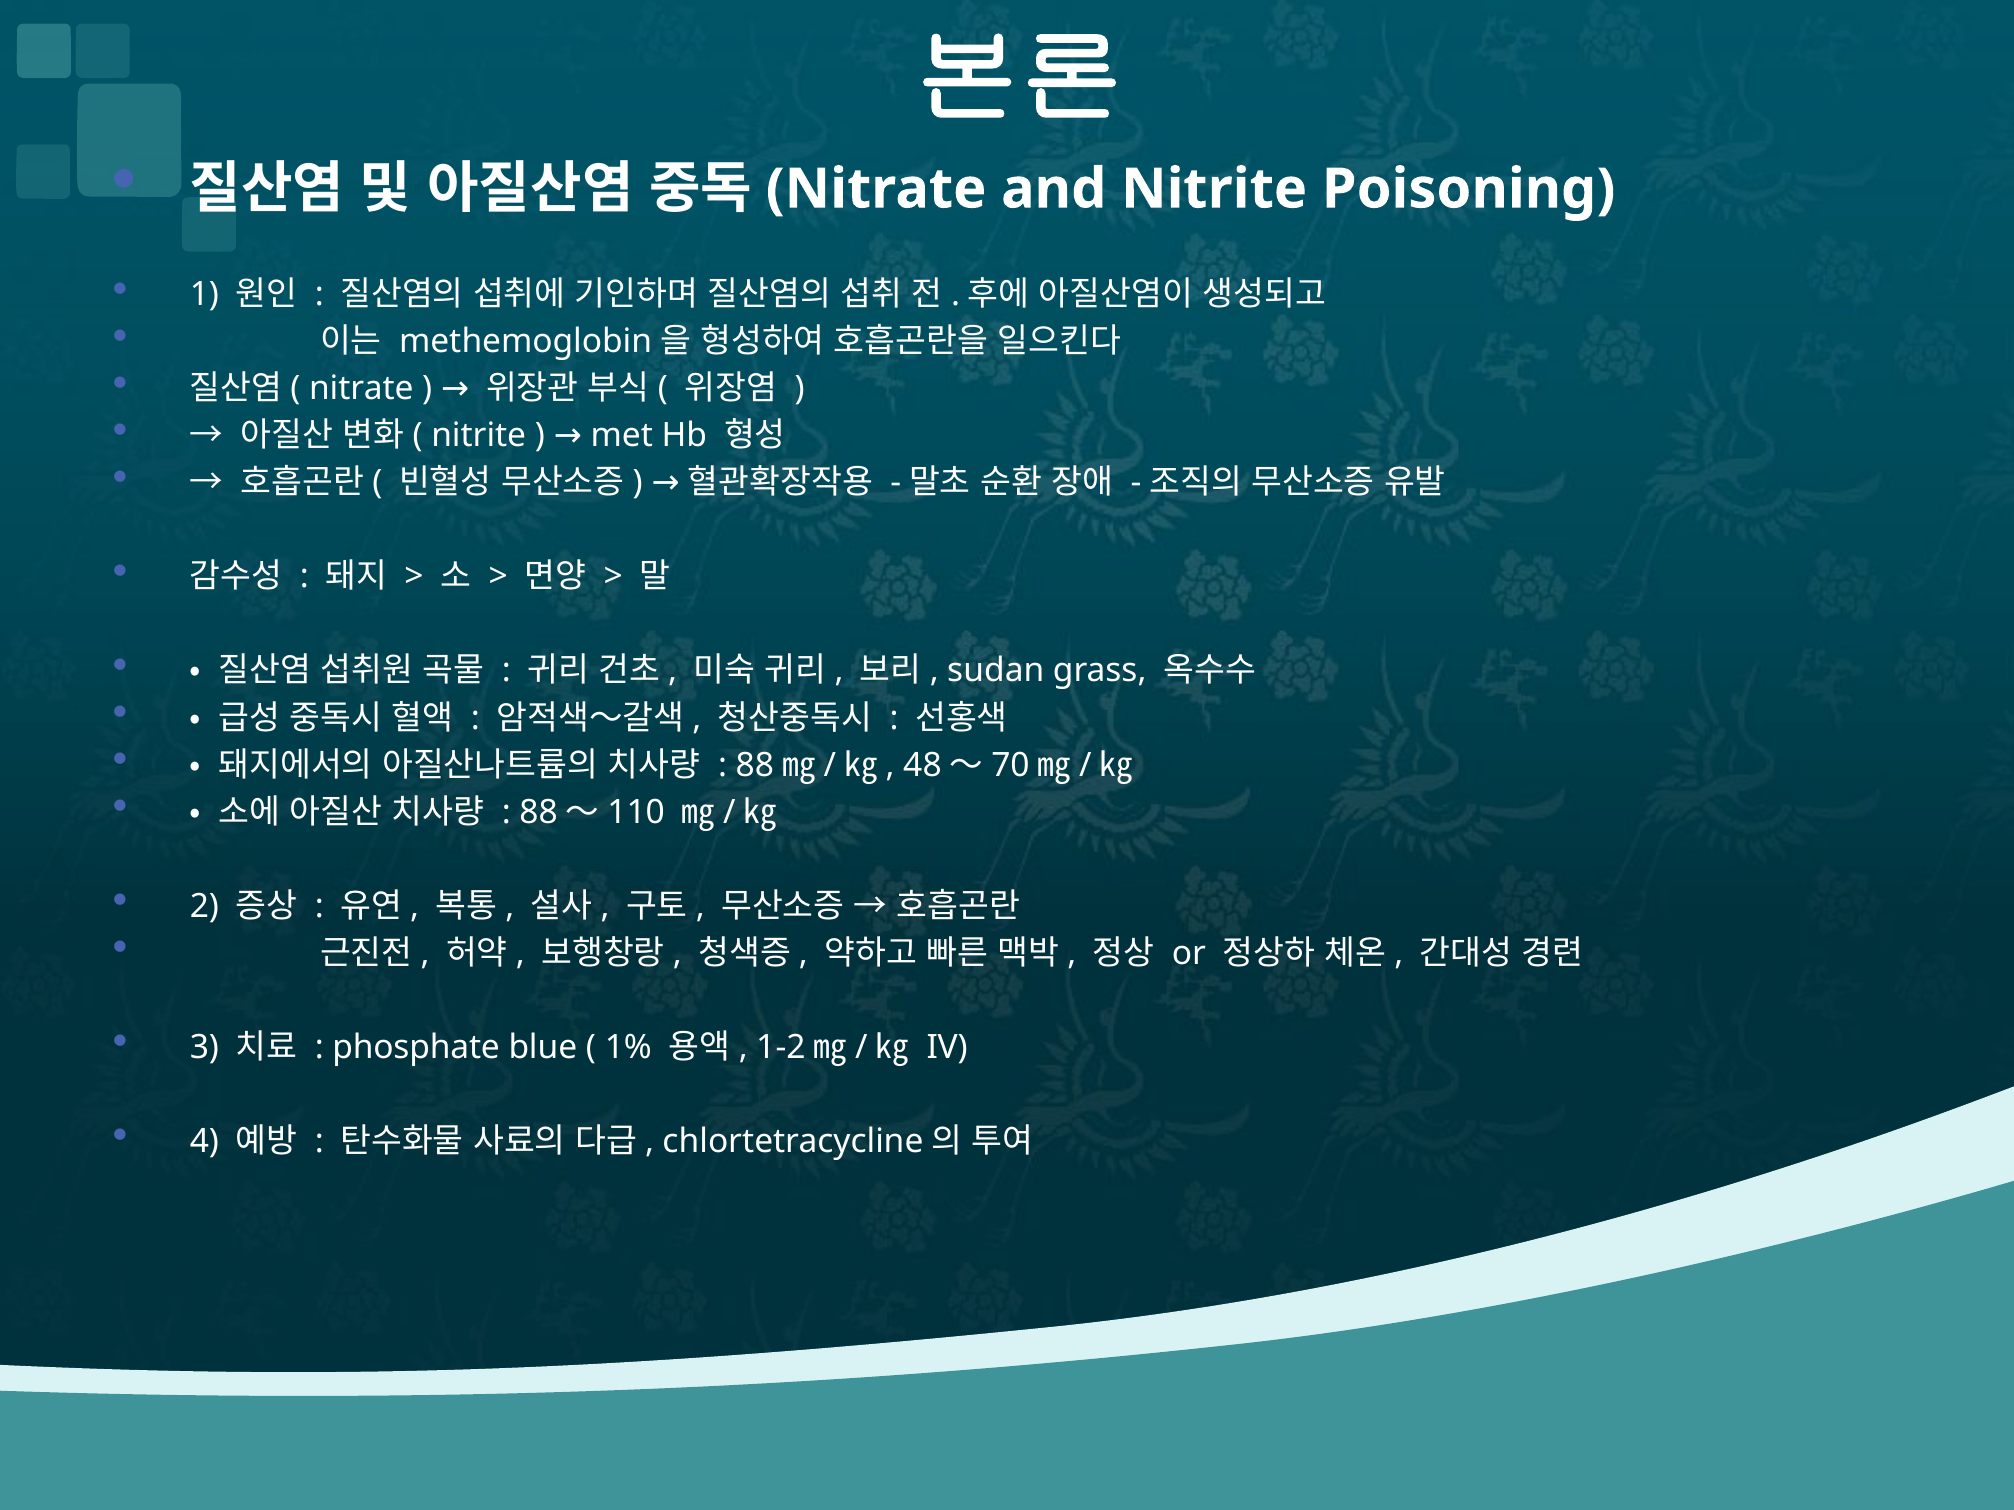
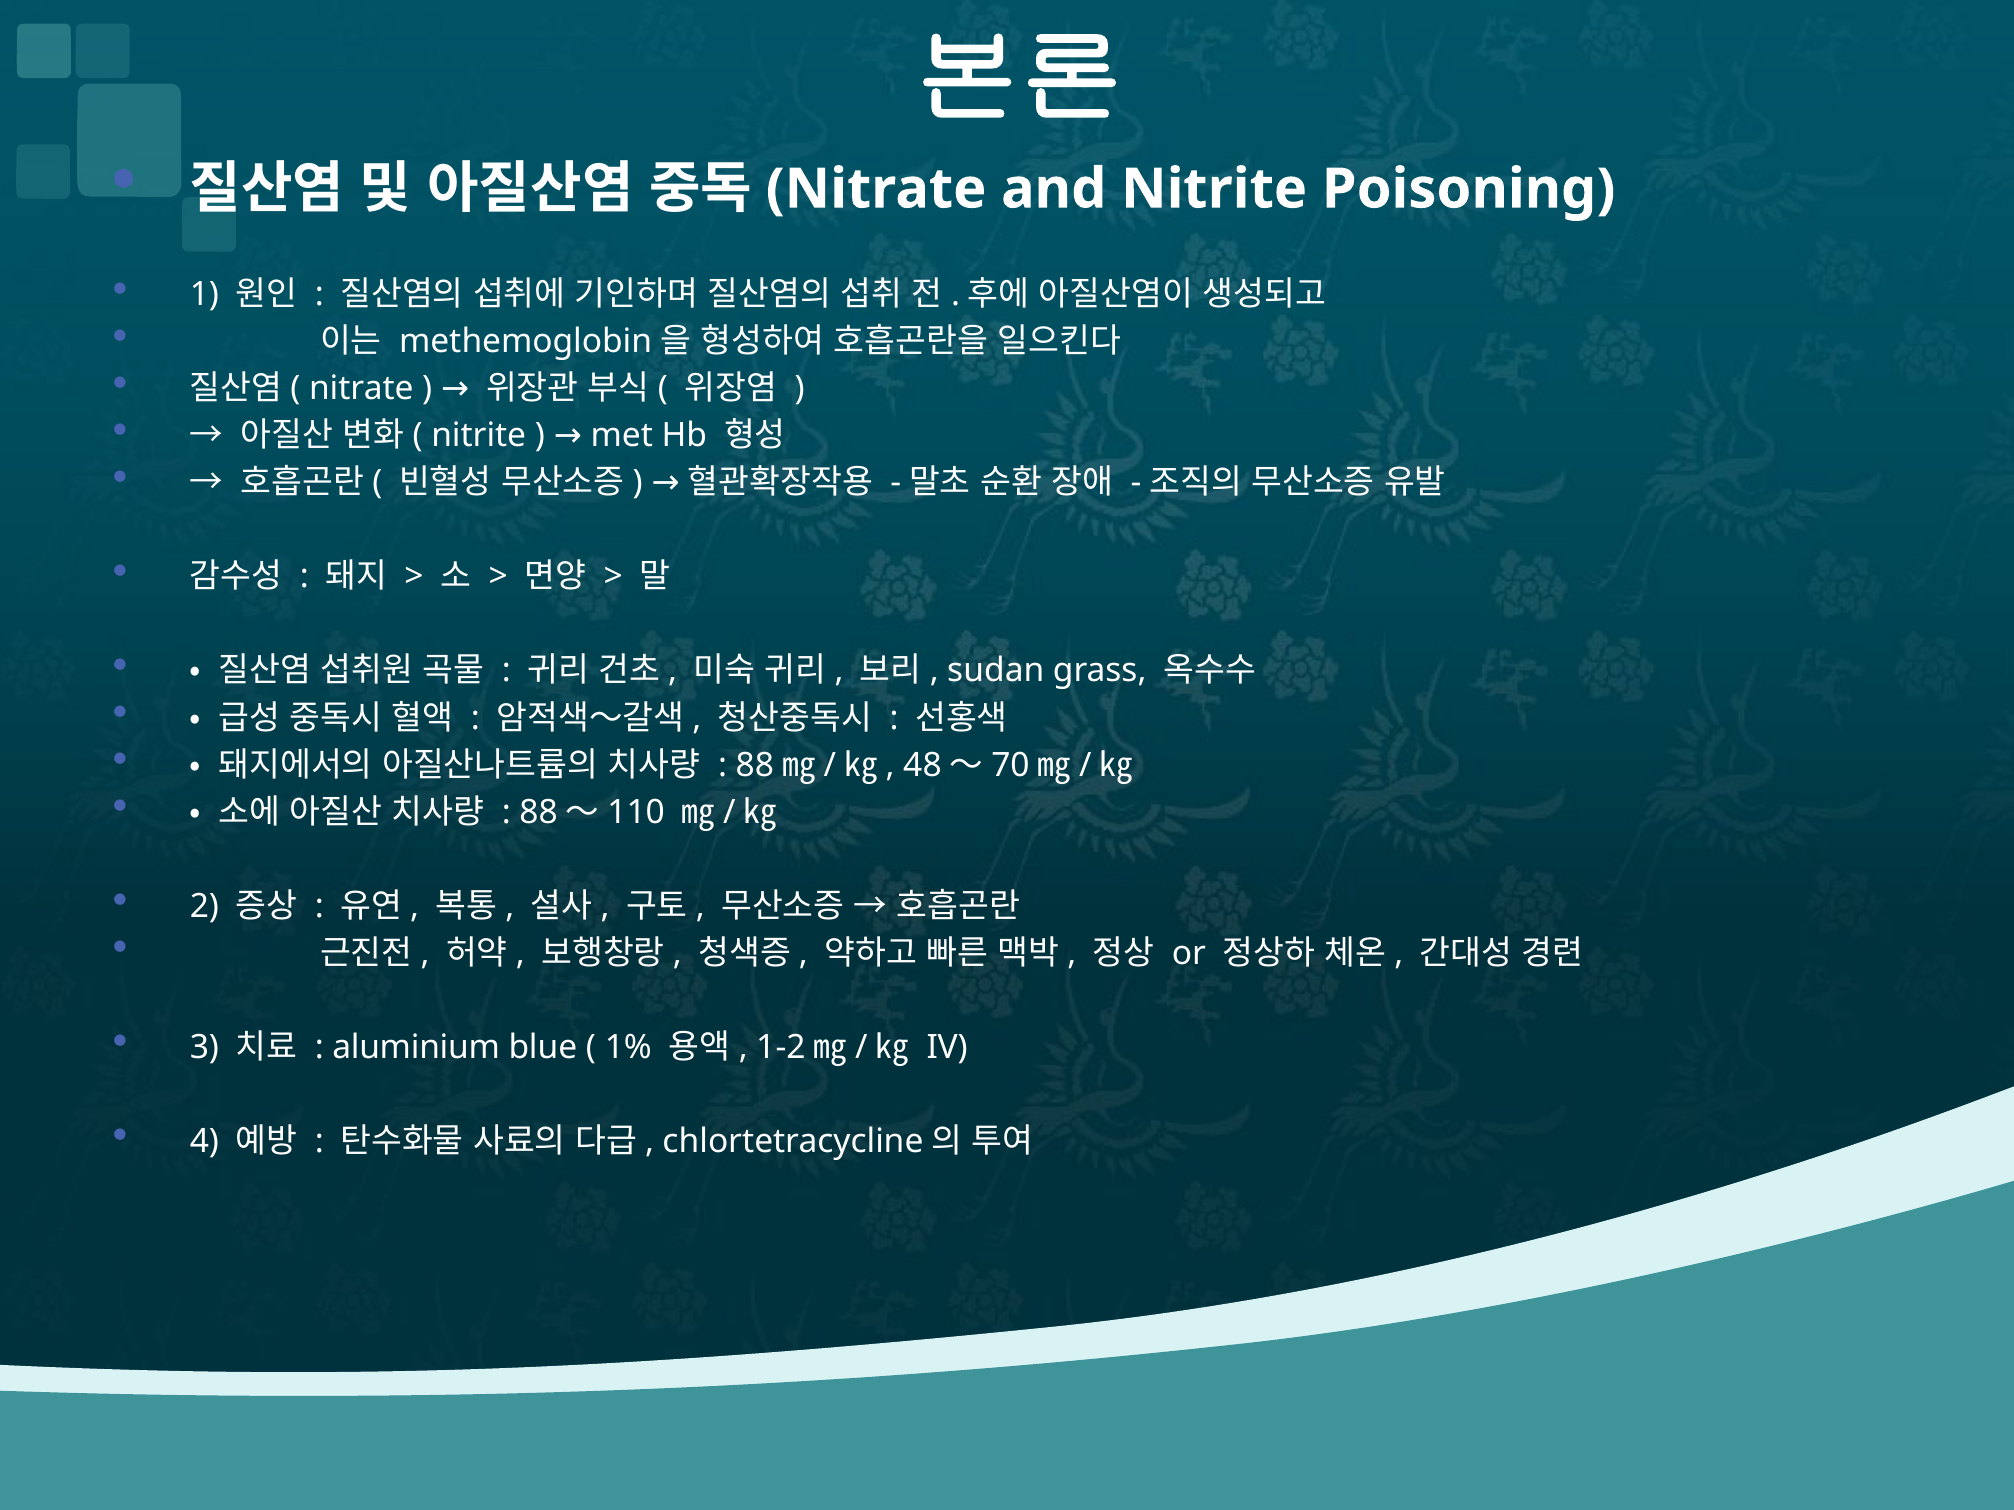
phosphate: phosphate -> aluminium
